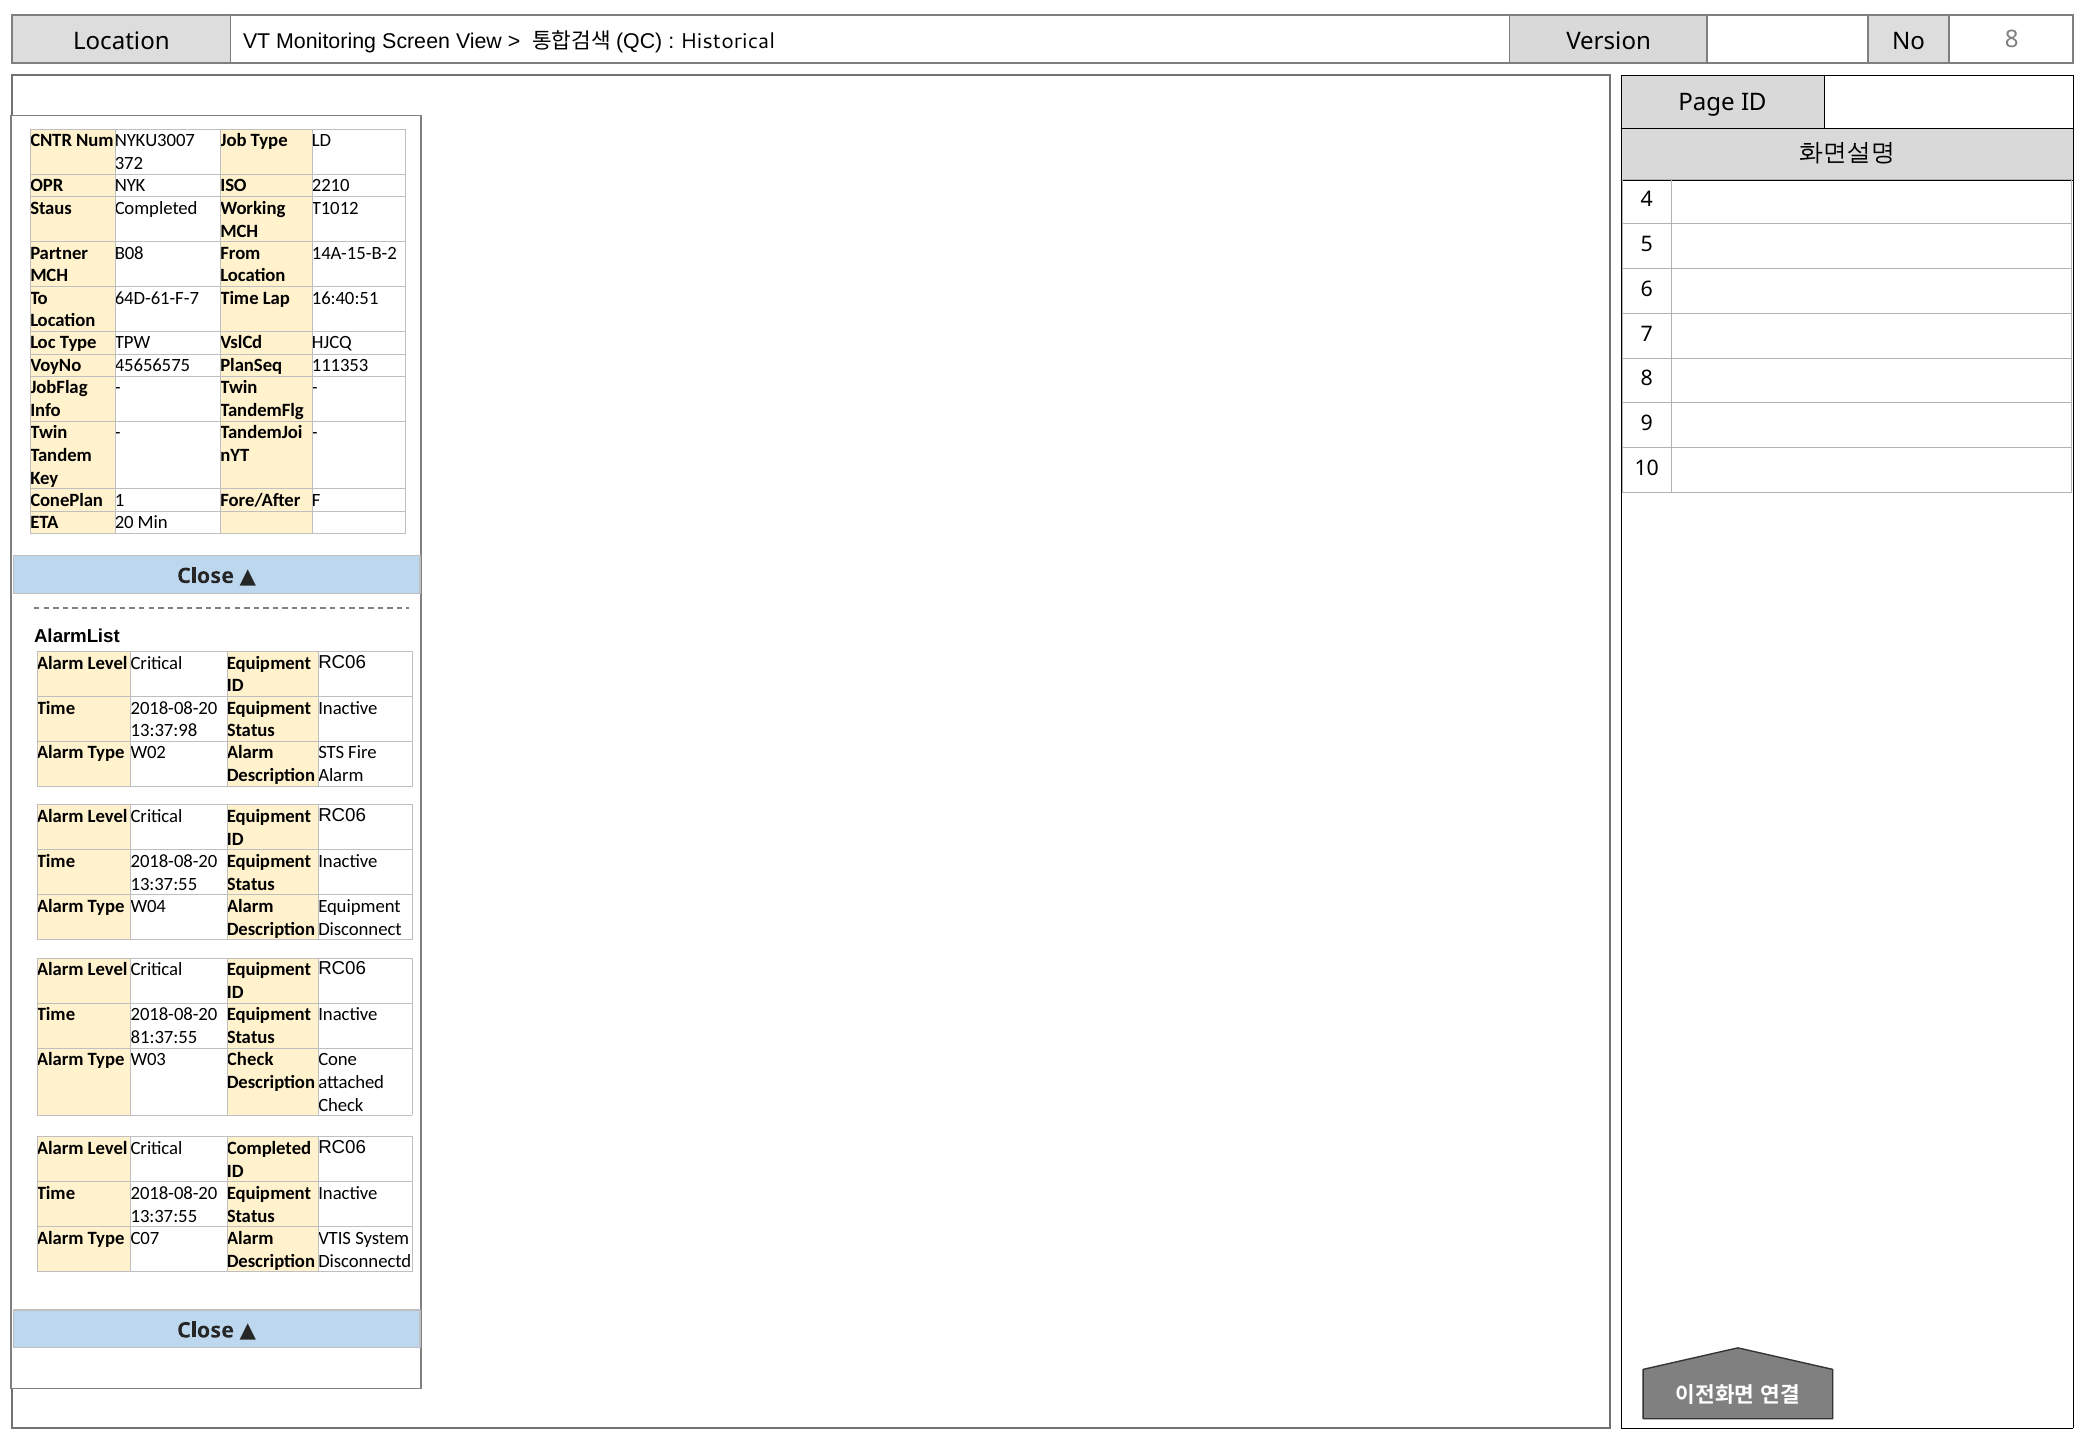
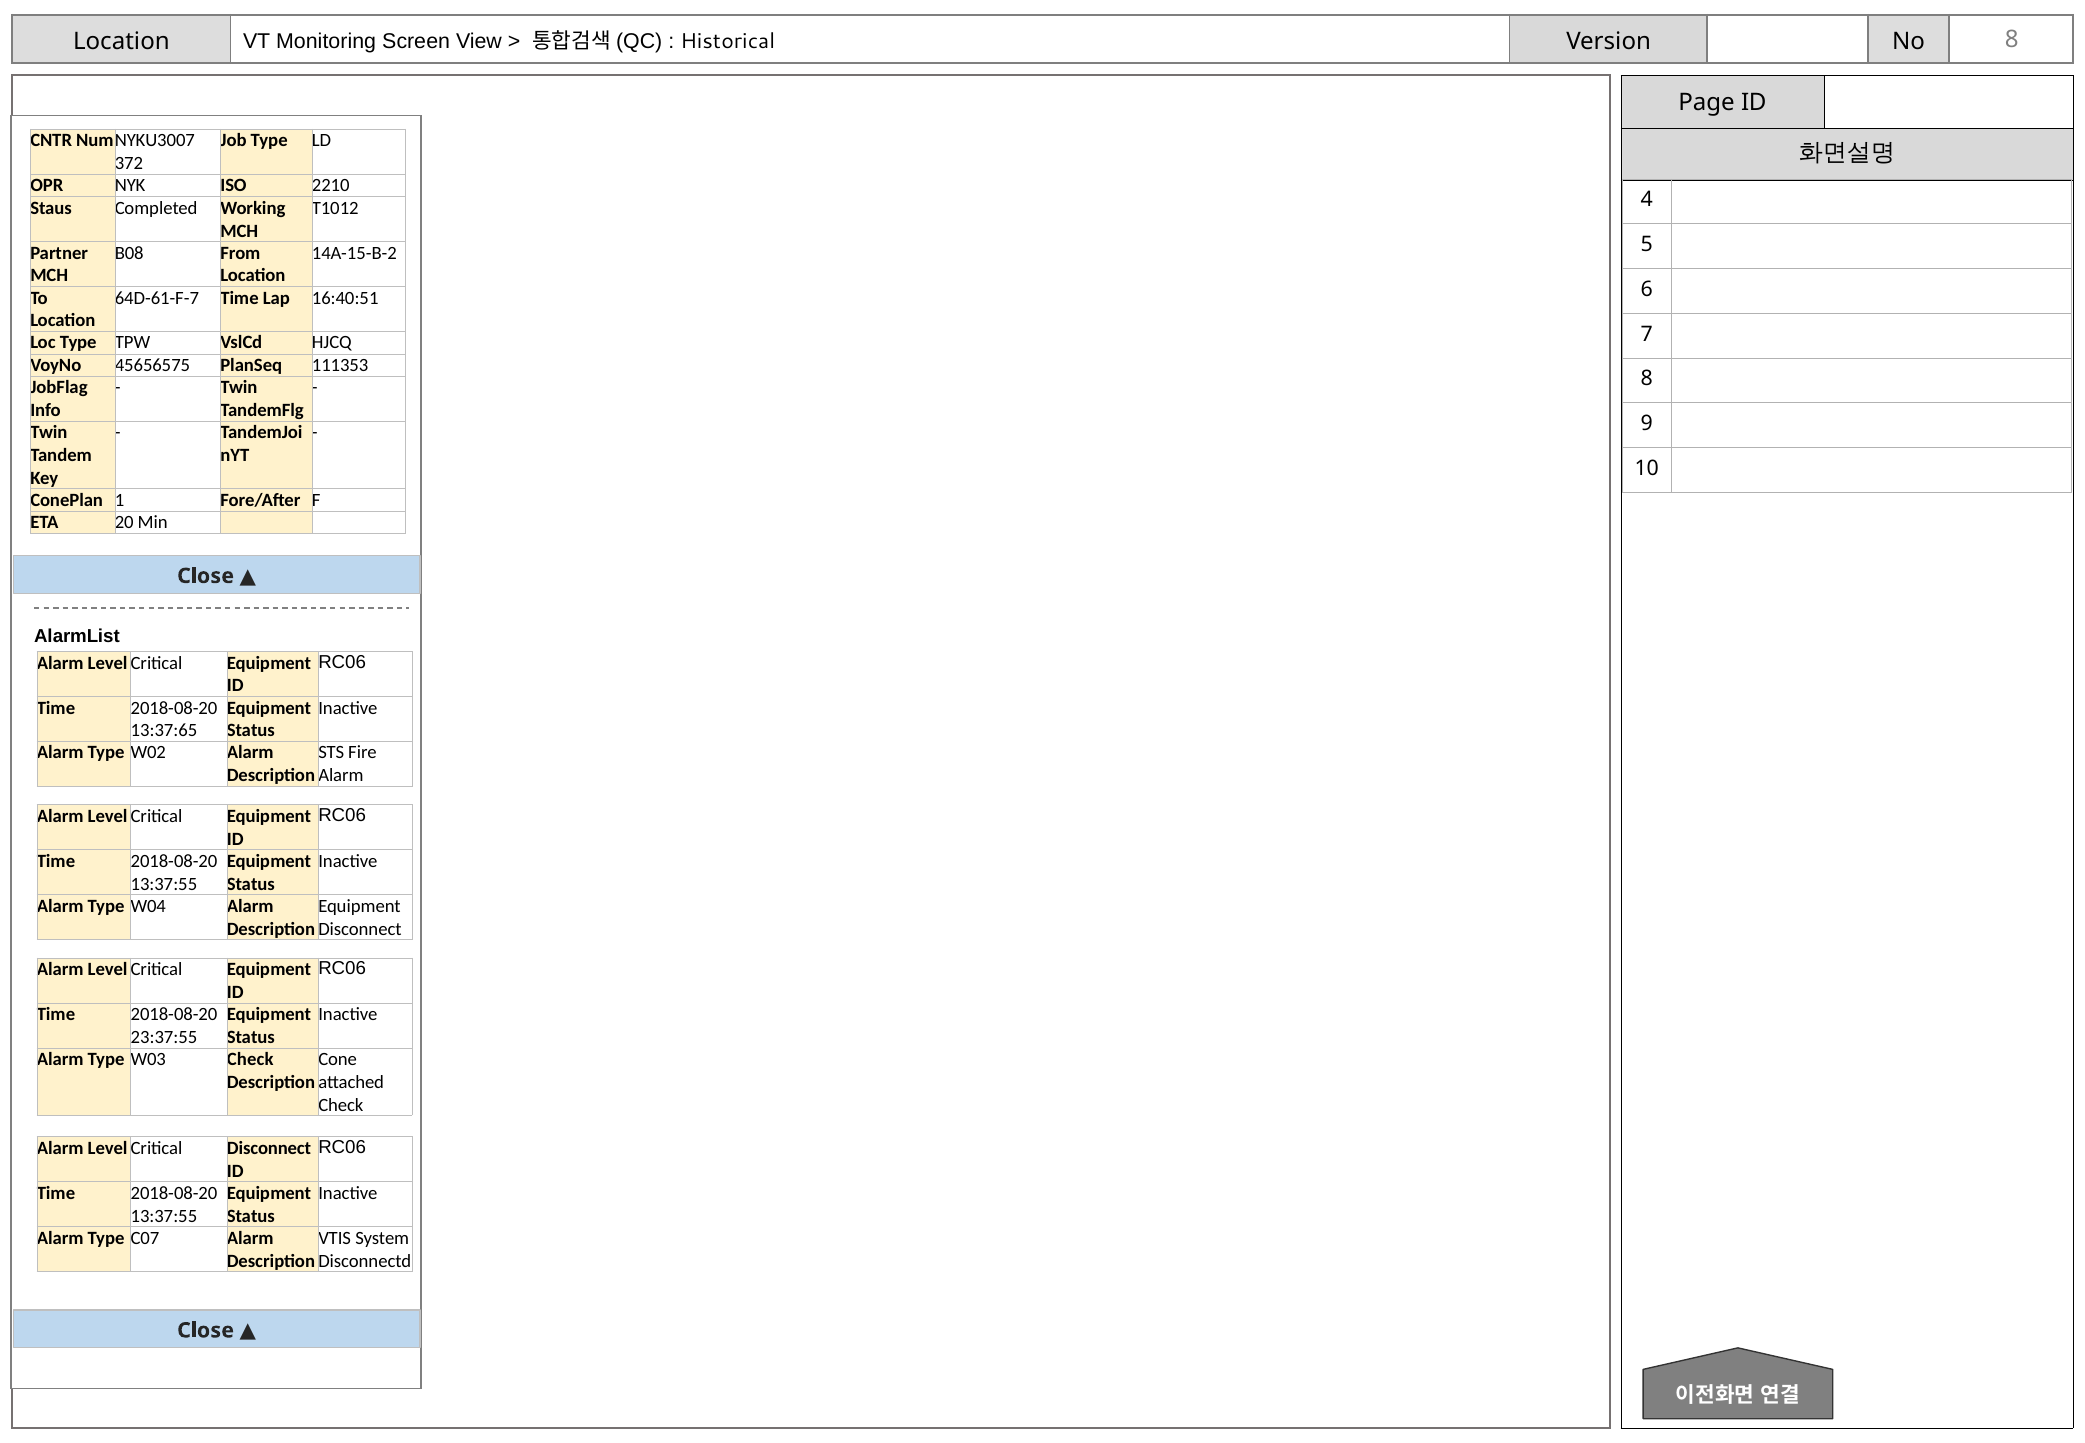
13:37:98: 13:37:98 -> 13:37:65
81:37:55: 81:37:55 -> 23:37:55
Completed at (269, 1149): Completed -> Disconnect
